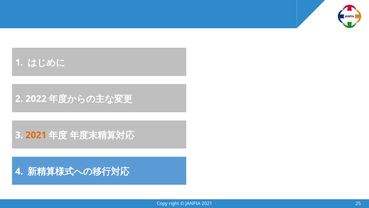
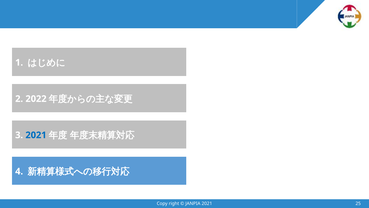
2021 at (36, 135) colour: orange -> blue
